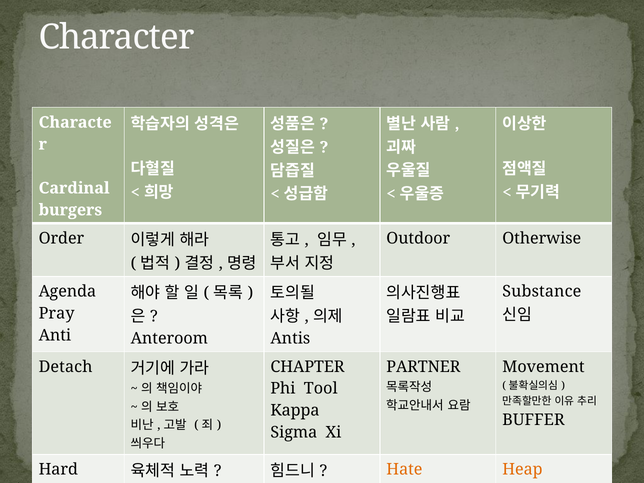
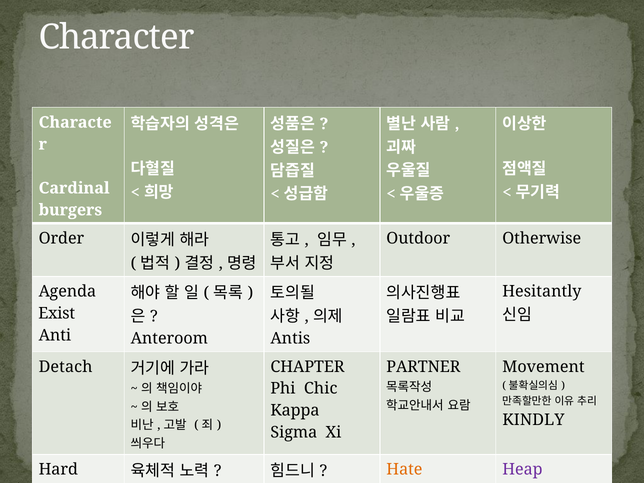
Substance: Substance -> Hesitantly
Pray: Pray -> Exist
Tool: Tool -> Chic
BUFFER: BUFFER -> KINDLY
Heap colour: orange -> purple
